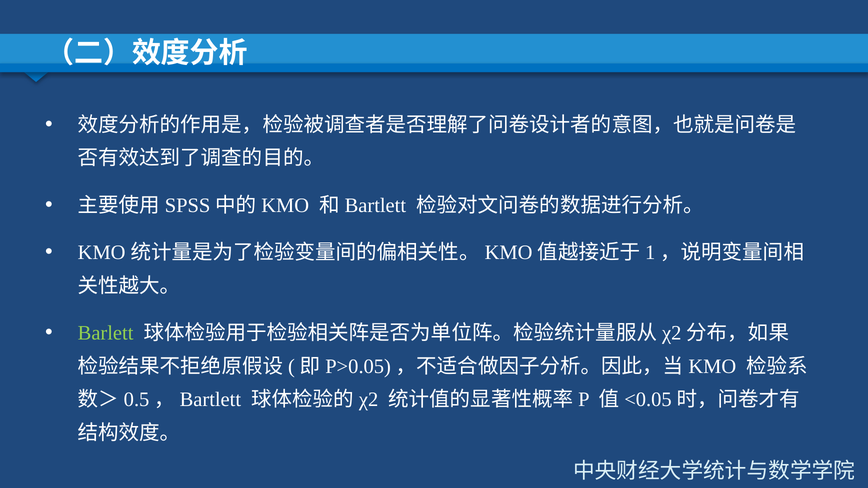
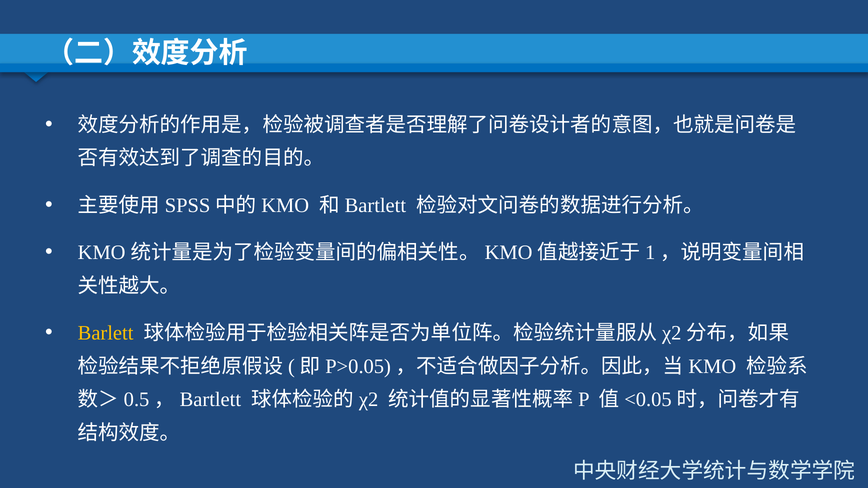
Barlett colour: light green -> yellow
